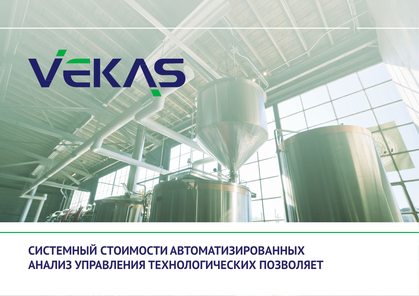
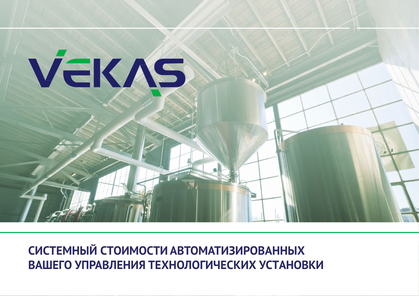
АНАЛИЗ: АНАЛИЗ -> ВАШЕГО
ПОЗВОЛЯЕТ: ПОЗВОЛЯЕТ -> УСТАНОВКИ
